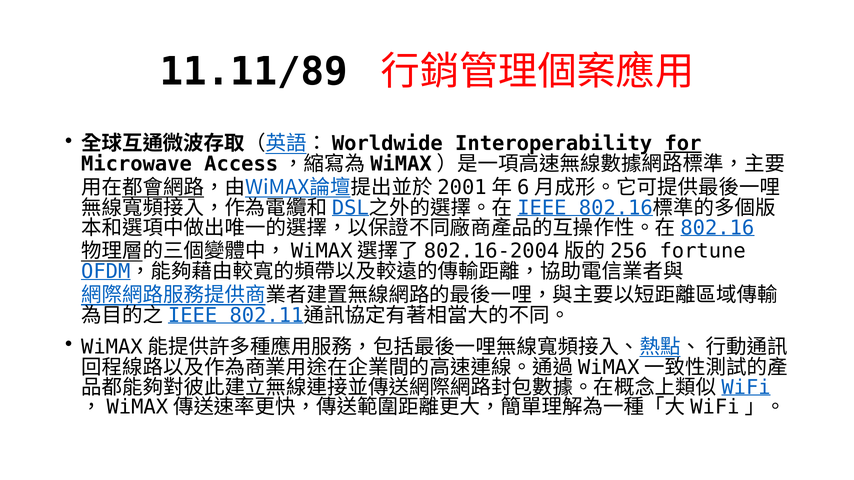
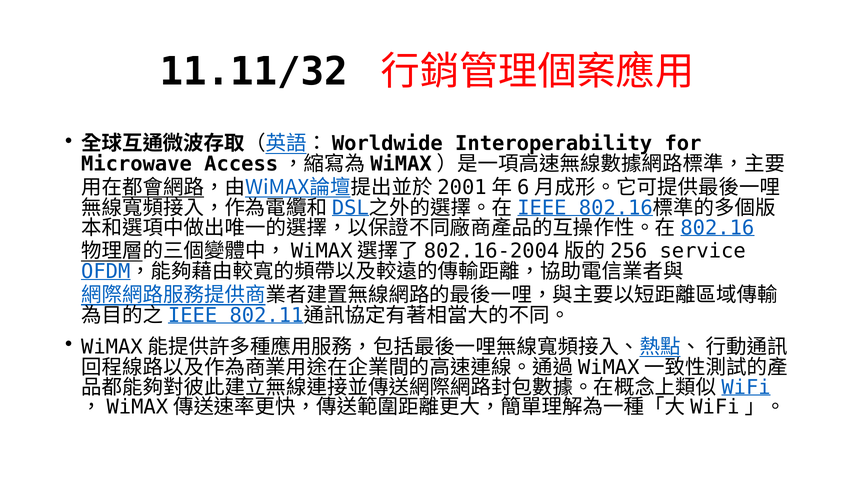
11.11/89: 11.11/89 -> 11.11/32
for underline: present -> none
fortune: fortune -> service
